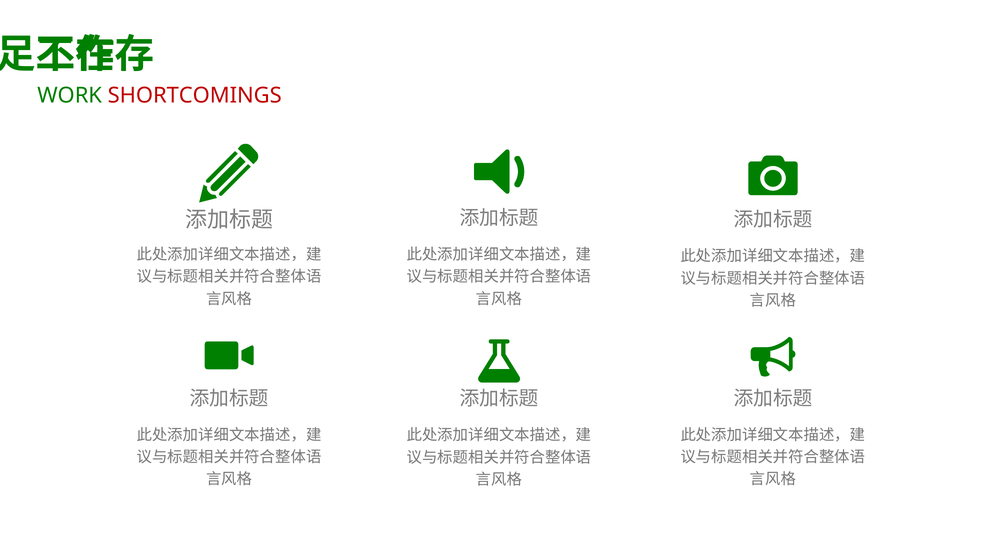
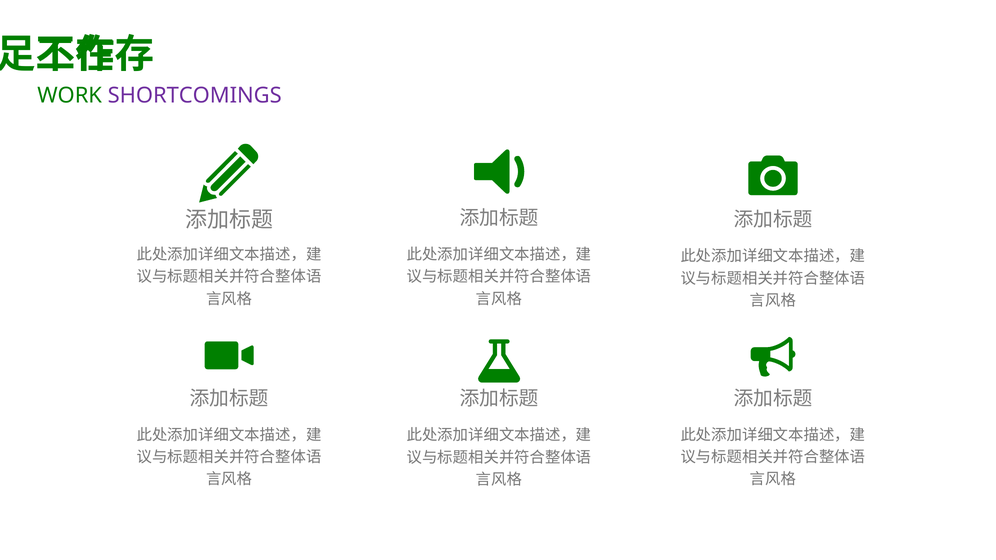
SHORTCOMINGS colour: red -> purple
